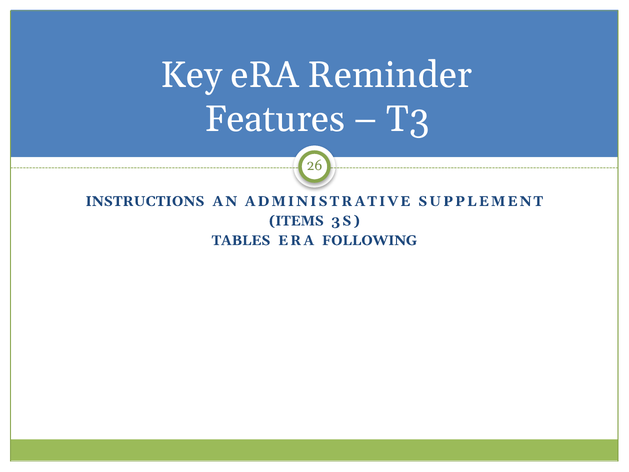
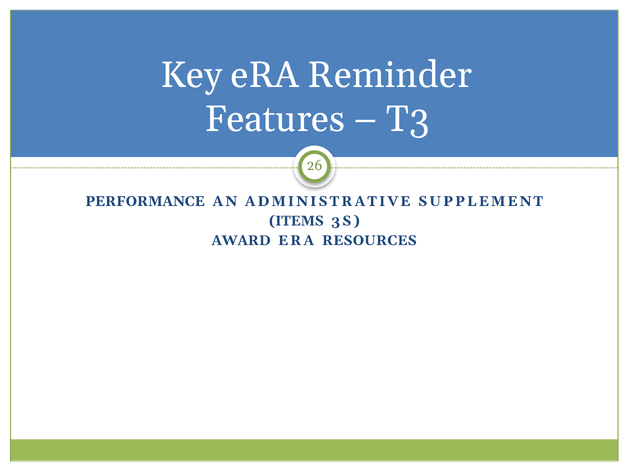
INSTRUCTIONS: INSTRUCTIONS -> PERFORMANCE
TABLES: TABLES -> AWARD
FOLLOWING: FOLLOWING -> RESOURCES
